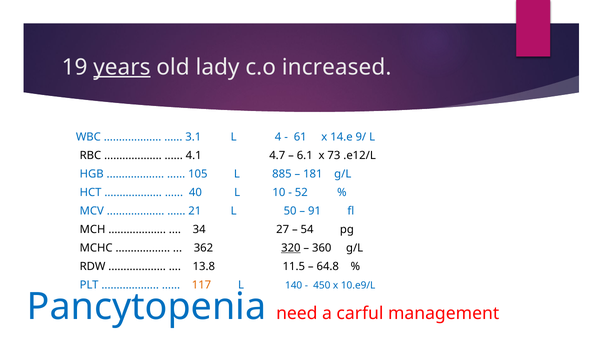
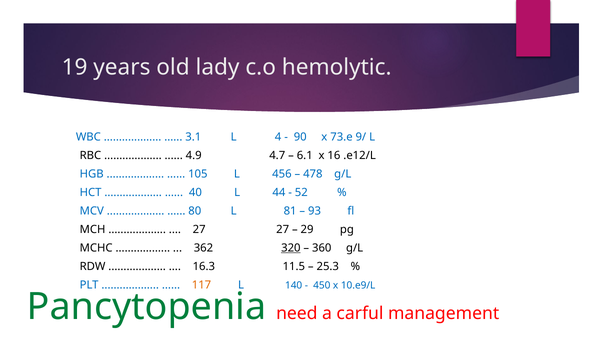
years underline: present -> none
increased: increased -> hemolytic
61: 61 -> 90
14.e: 14.e -> 73.e
4.1: 4.1 -> 4.9
73: 73 -> 16
885: 885 -> 456
181: 181 -> 478
10: 10 -> 44
21: 21 -> 80
50: 50 -> 81
91: 91 -> 93
34 at (199, 230): 34 -> 27
54: 54 -> 29
13.8: 13.8 -> 16.3
64.8: 64.8 -> 25.3
Pancytopenia colour: blue -> green
